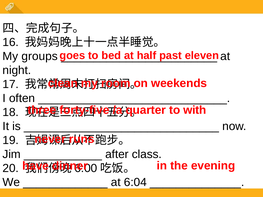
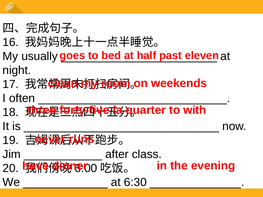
groups: groups -> usually
6:04: 6:04 -> 6:30
